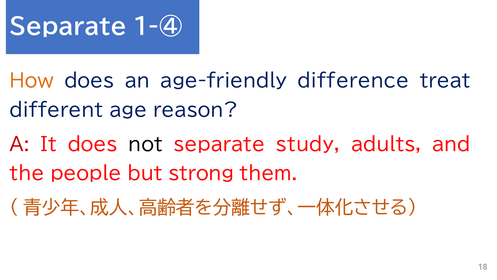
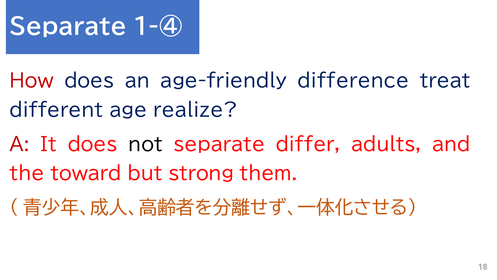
How colour: orange -> red
reason: reason -> realize
study: study -> differ
people: people -> toward
